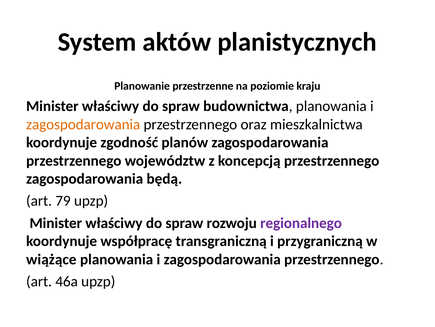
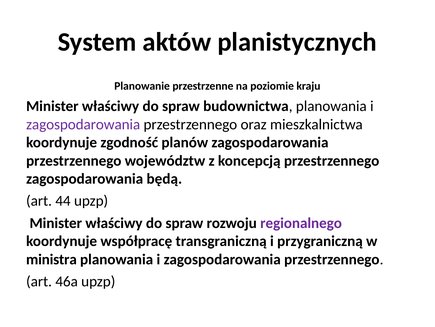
zagospodarowania at (83, 124) colour: orange -> purple
79: 79 -> 44
wiążące: wiążące -> ministra
